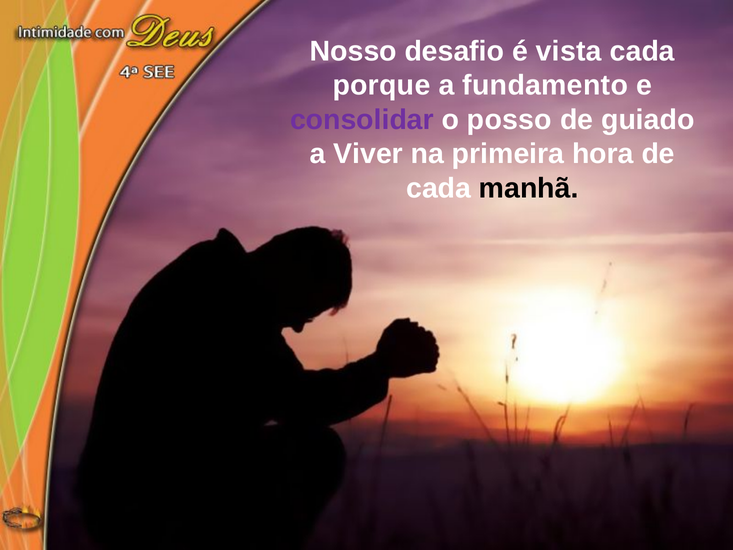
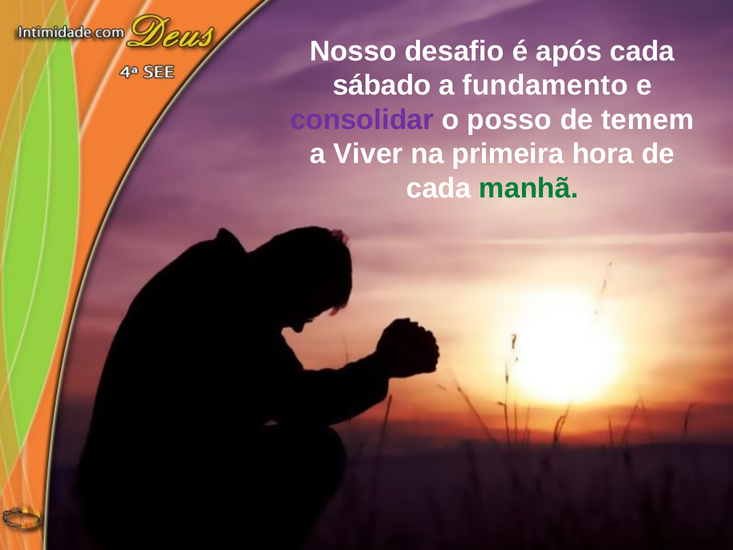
vista: vista -> após
porque: porque -> sábado
guiado: guiado -> temem
manhã colour: black -> green
